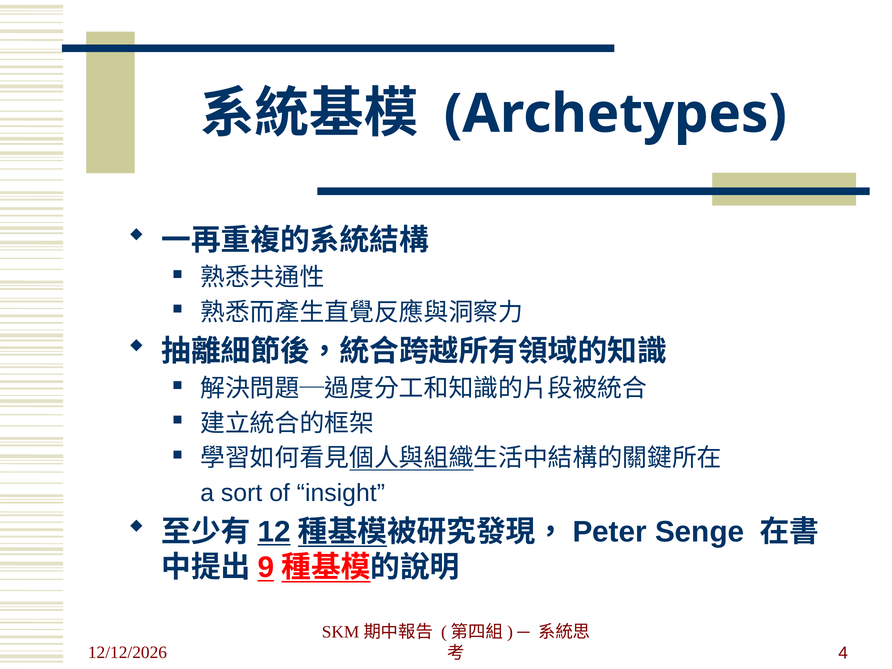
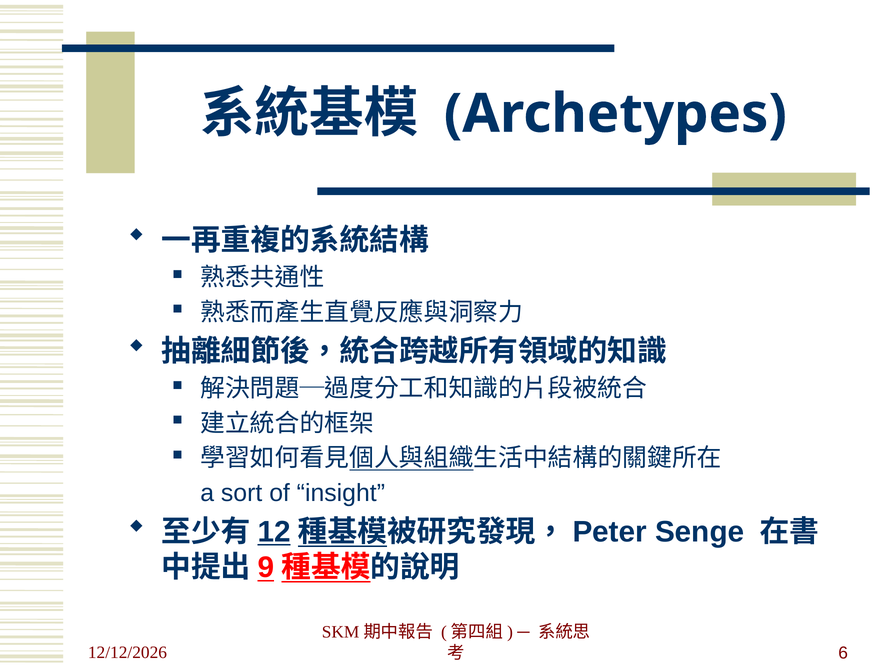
4: 4 -> 6
